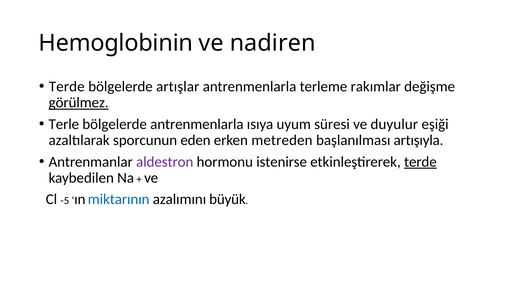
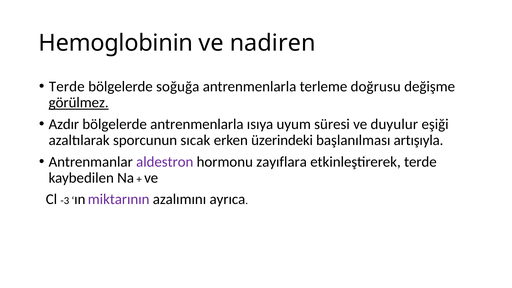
artışlar: artışlar -> soğuğa
rakımlar: rakımlar -> doğrusu
Terle: Terle -> Azdır
eden: eden -> sıcak
metreden: metreden -> üzerindeki
istenirse: istenirse -> zayıflara
terde at (420, 162) underline: present -> none
-5: -5 -> -3
miktarının colour: blue -> purple
büyük: büyük -> ayrıca
